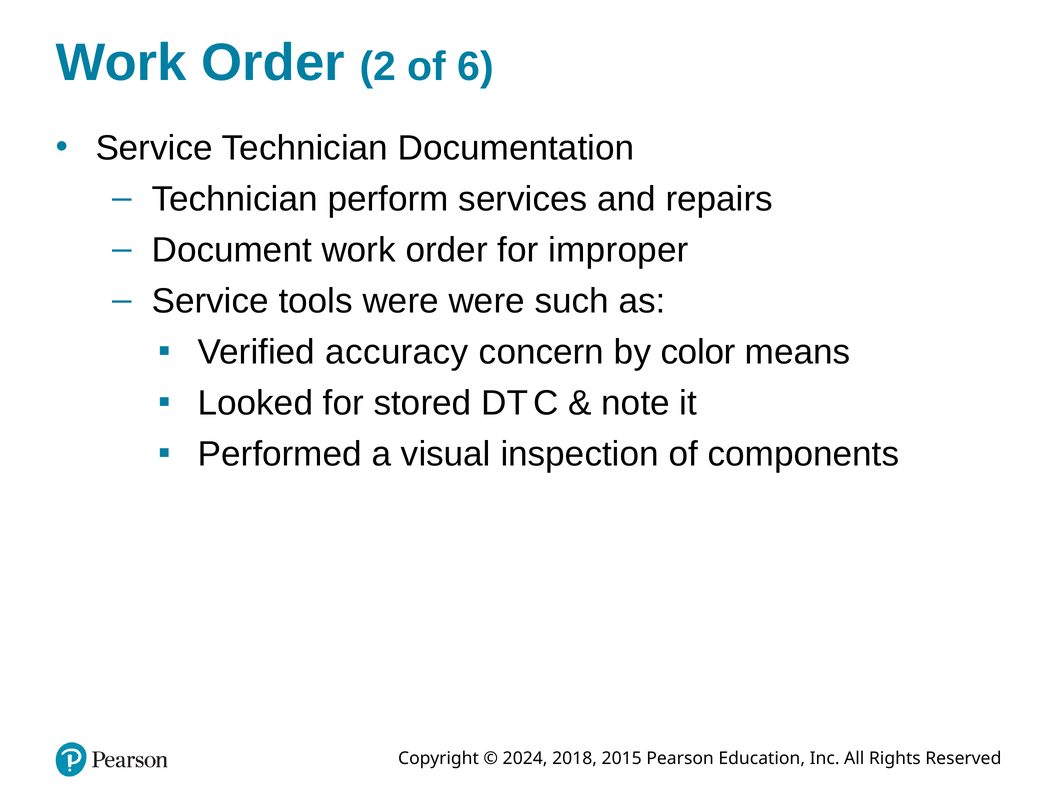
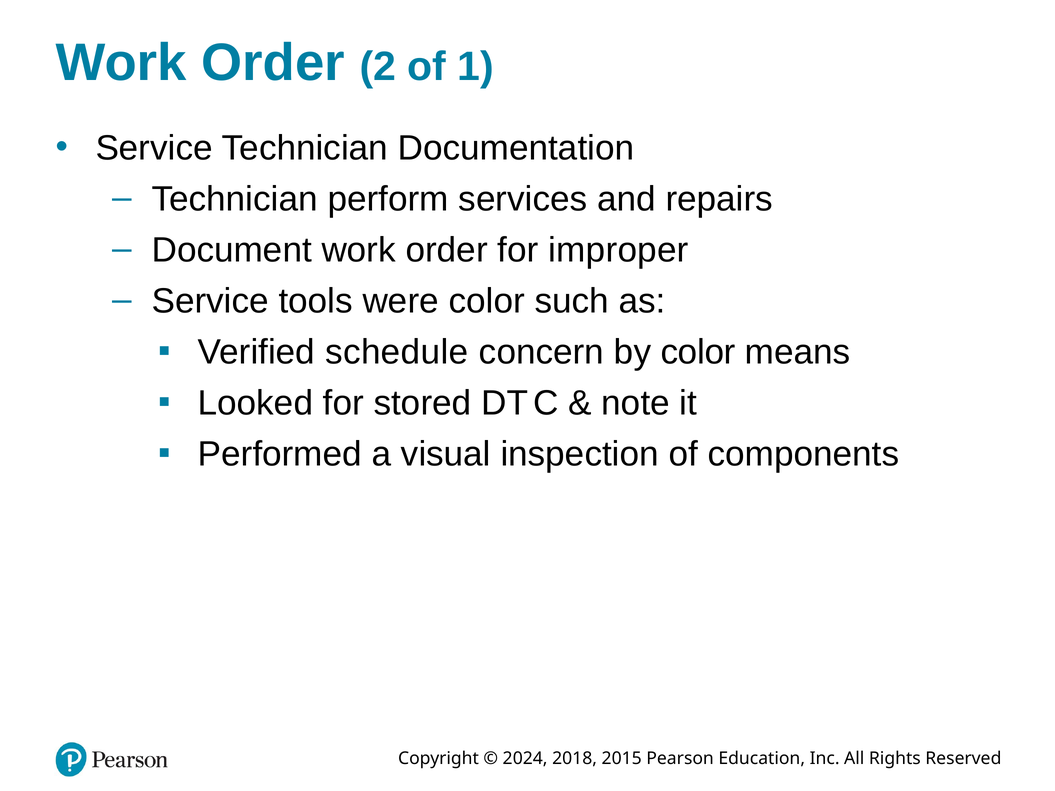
6: 6 -> 1
were were: were -> color
accuracy: accuracy -> schedule
